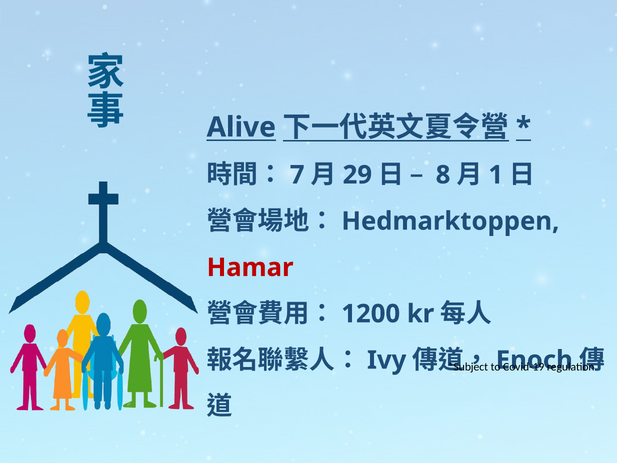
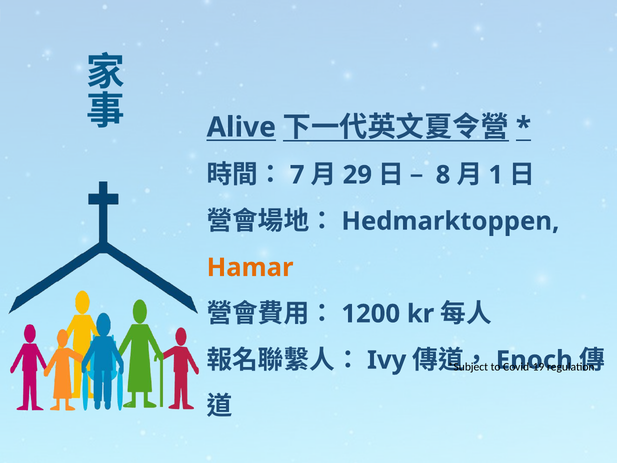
Hamar colour: red -> orange
